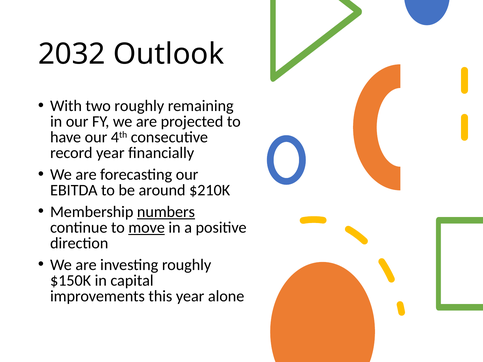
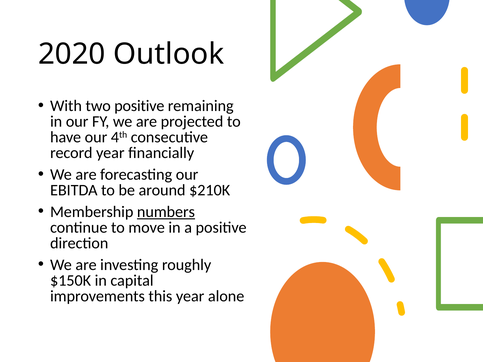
2032: 2032 -> 2020
two roughly: roughly -> positive
move underline: present -> none
